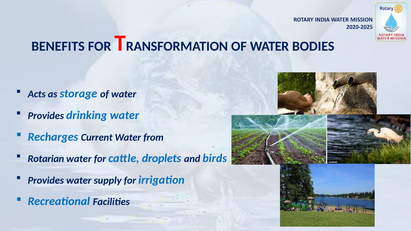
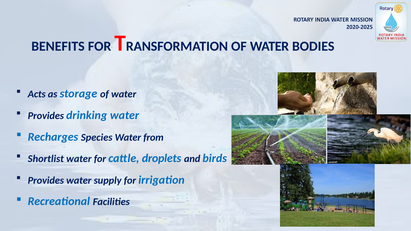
Current: Current -> Species
Rotarian: Rotarian -> Shortlist
